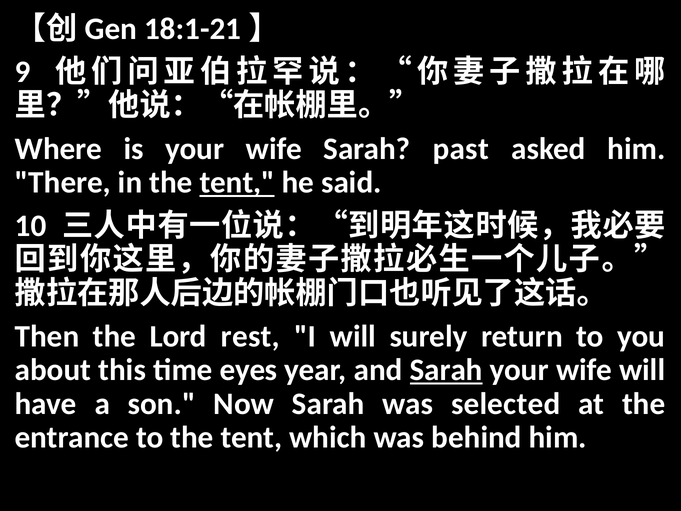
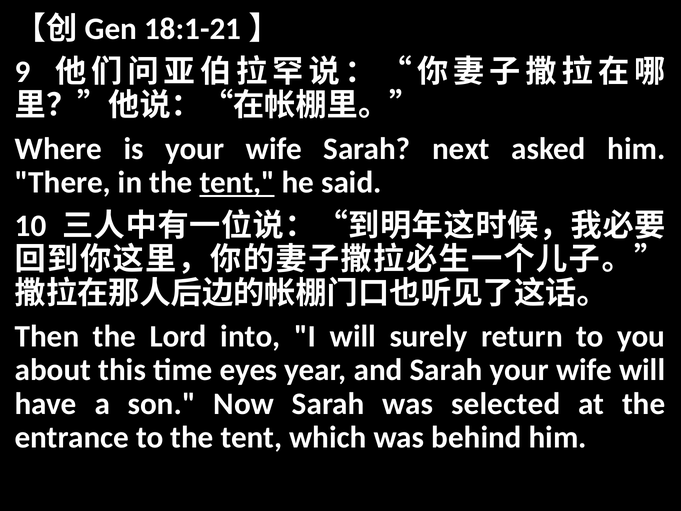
past: past -> next
rest: rest -> into
Sarah at (446, 370) underline: present -> none
